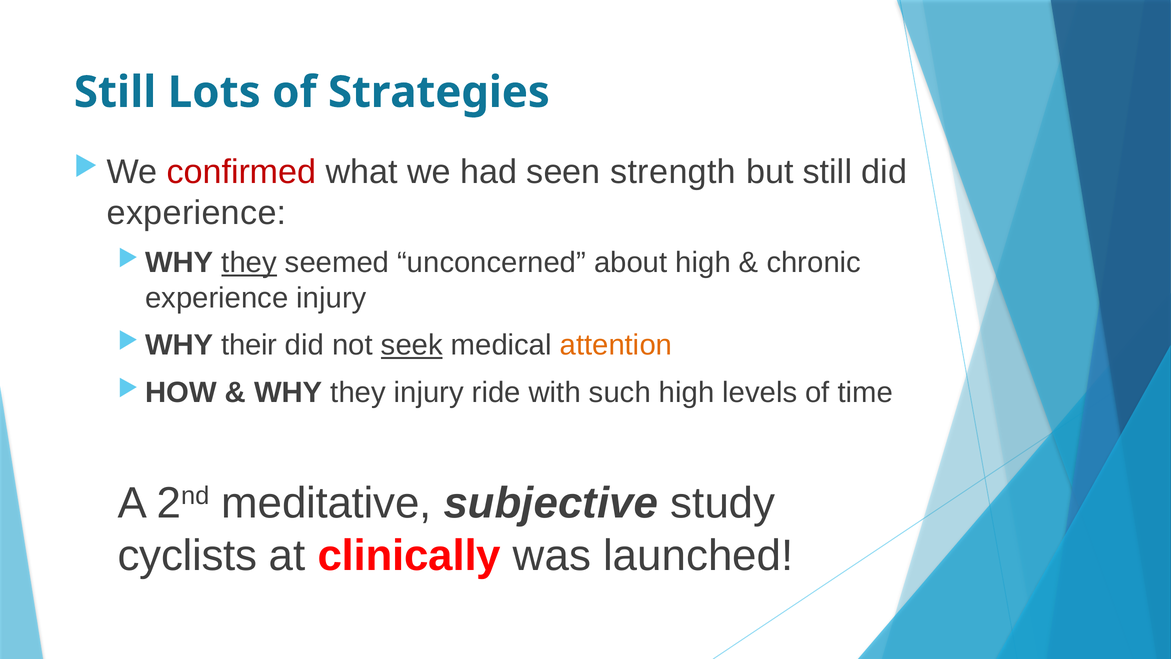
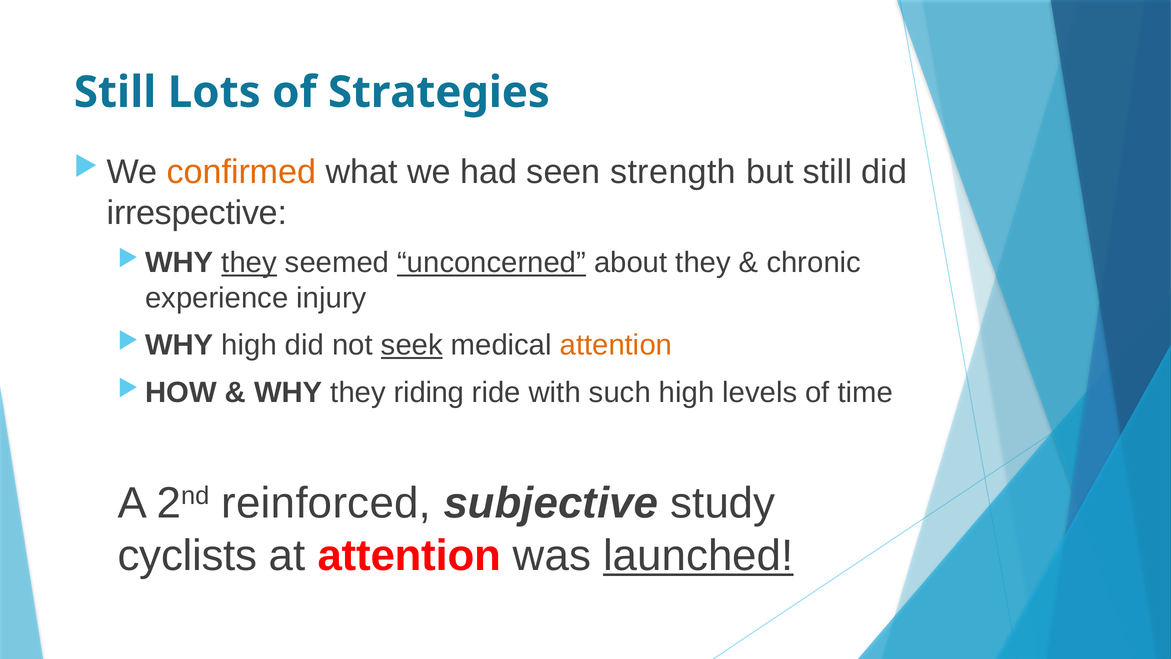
confirmed colour: red -> orange
experience at (197, 213): experience -> irrespective
unconcerned underline: none -> present
about high: high -> they
their at (249, 345): their -> high
they injury: injury -> riding
meditative: meditative -> reinforced
at clinically: clinically -> attention
launched underline: none -> present
